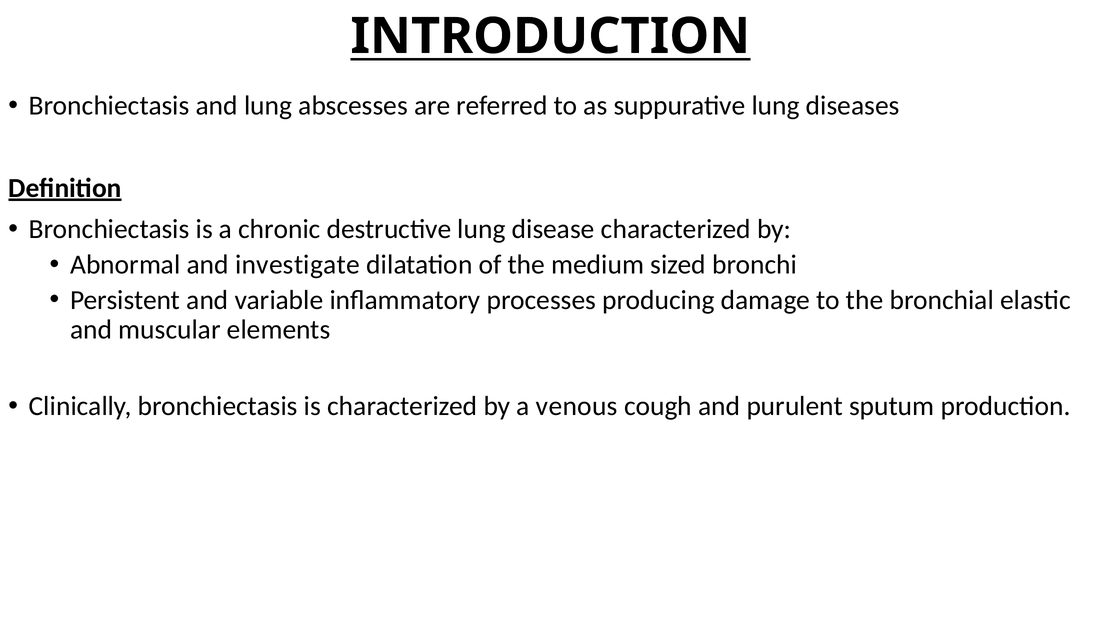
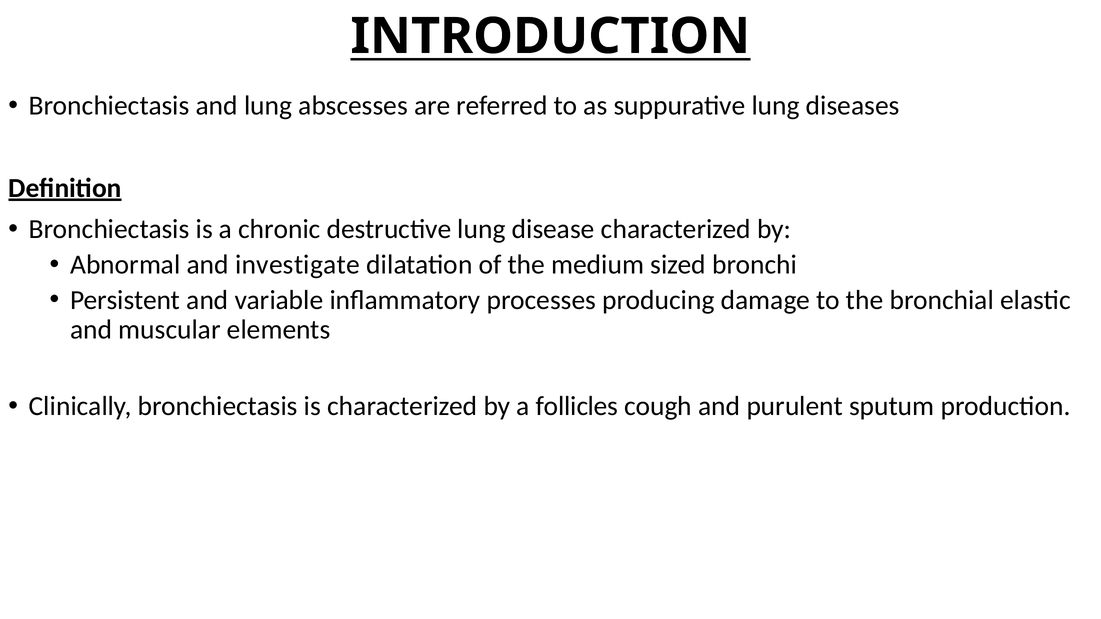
venous: venous -> follicles
